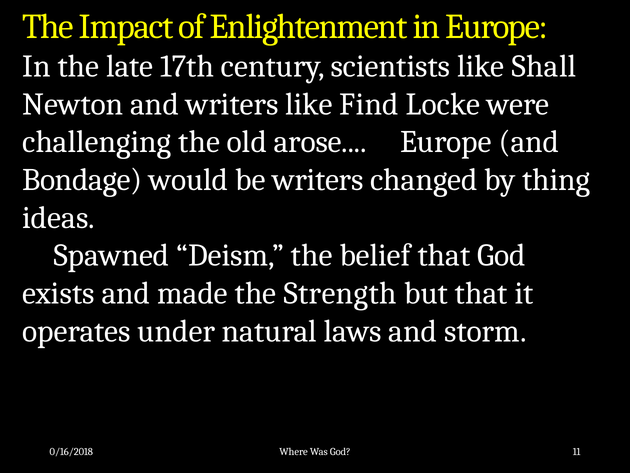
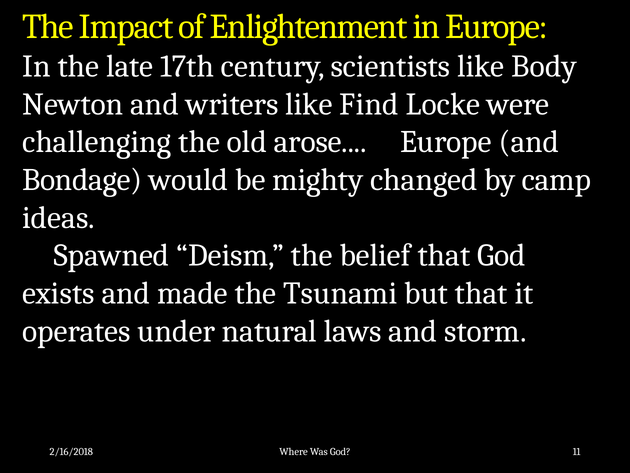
Shall: Shall -> Body
be writers: writers -> mighty
thing: thing -> camp
Strength: Strength -> Tsunami
0/16/2018: 0/16/2018 -> 2/16/2018
